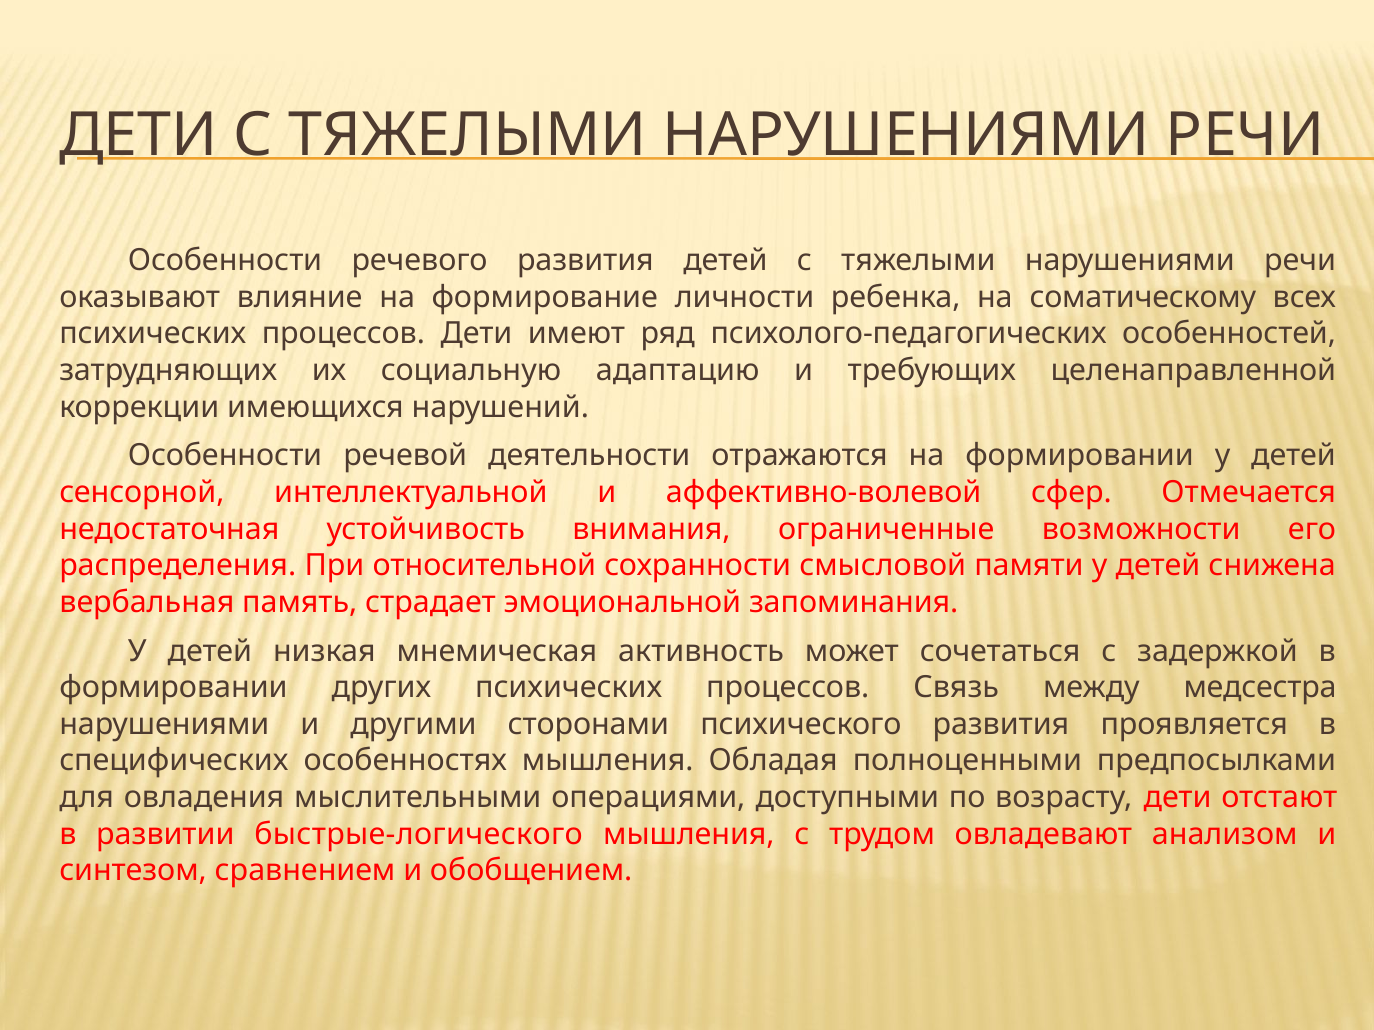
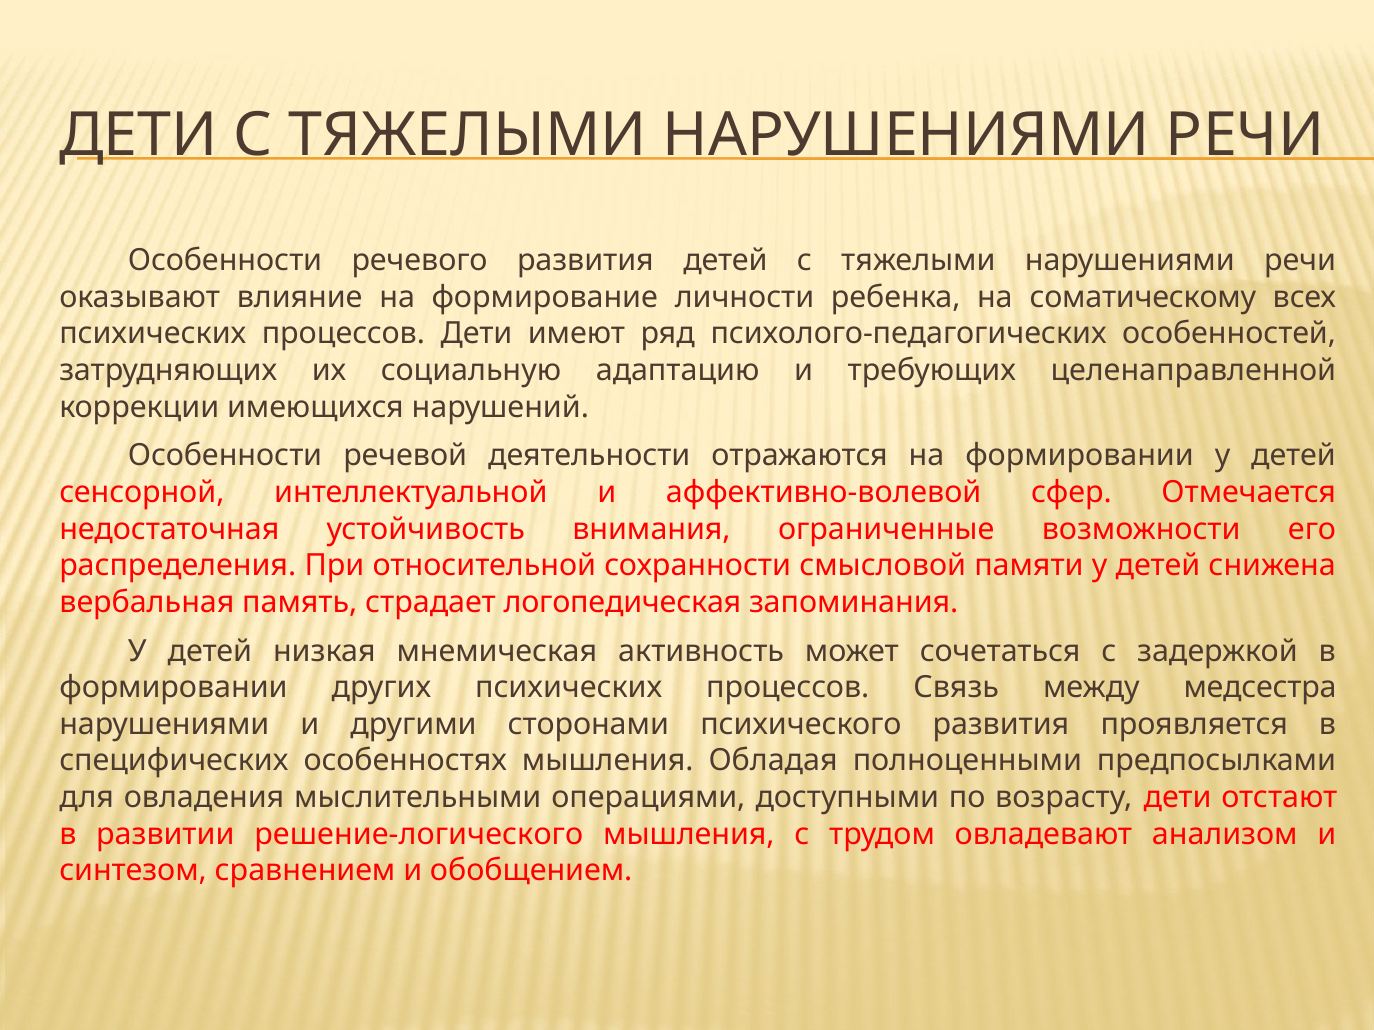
эмоциональной: эмоциональной -> логопедическая
быстрые-логического: быстрые-логического -> решение-логического
